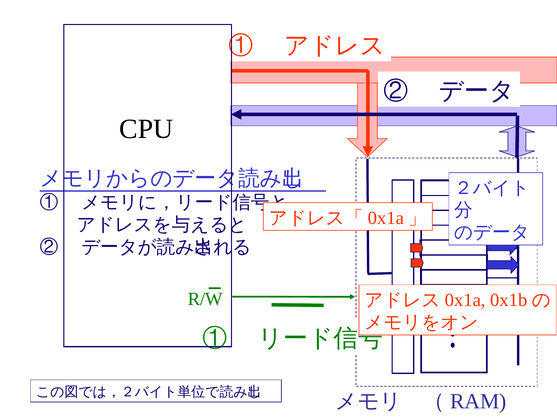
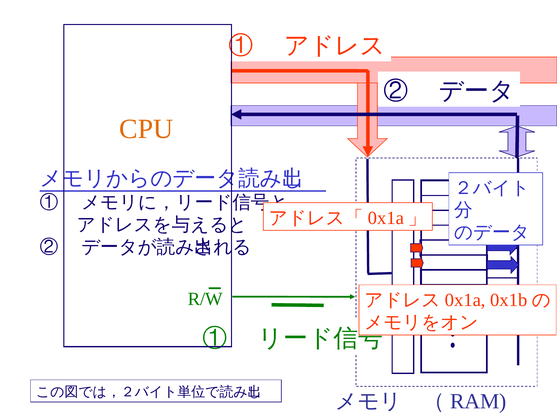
CPU colour: black -> orange
